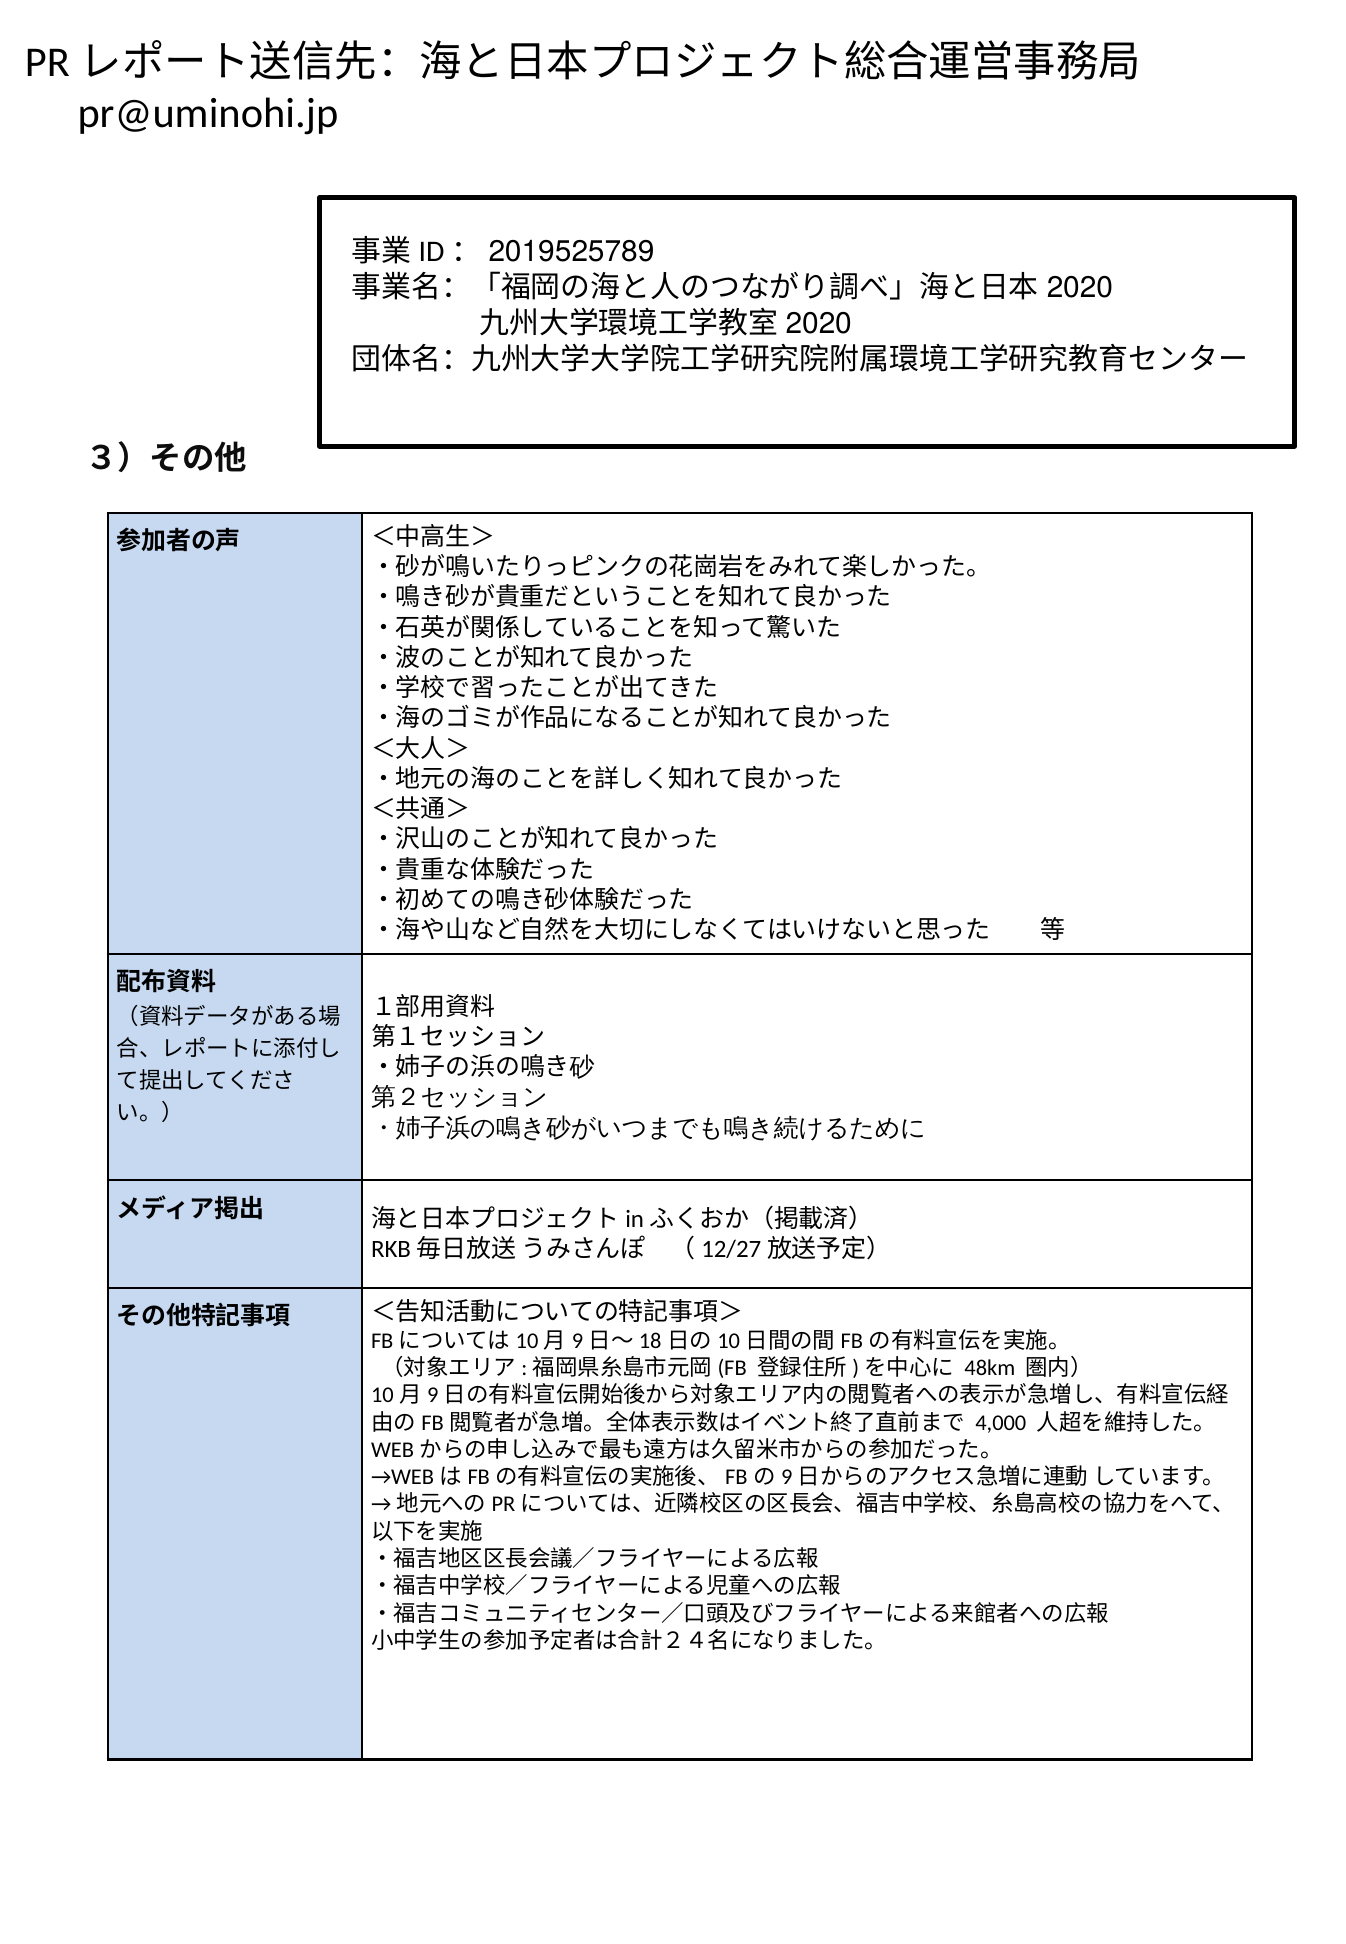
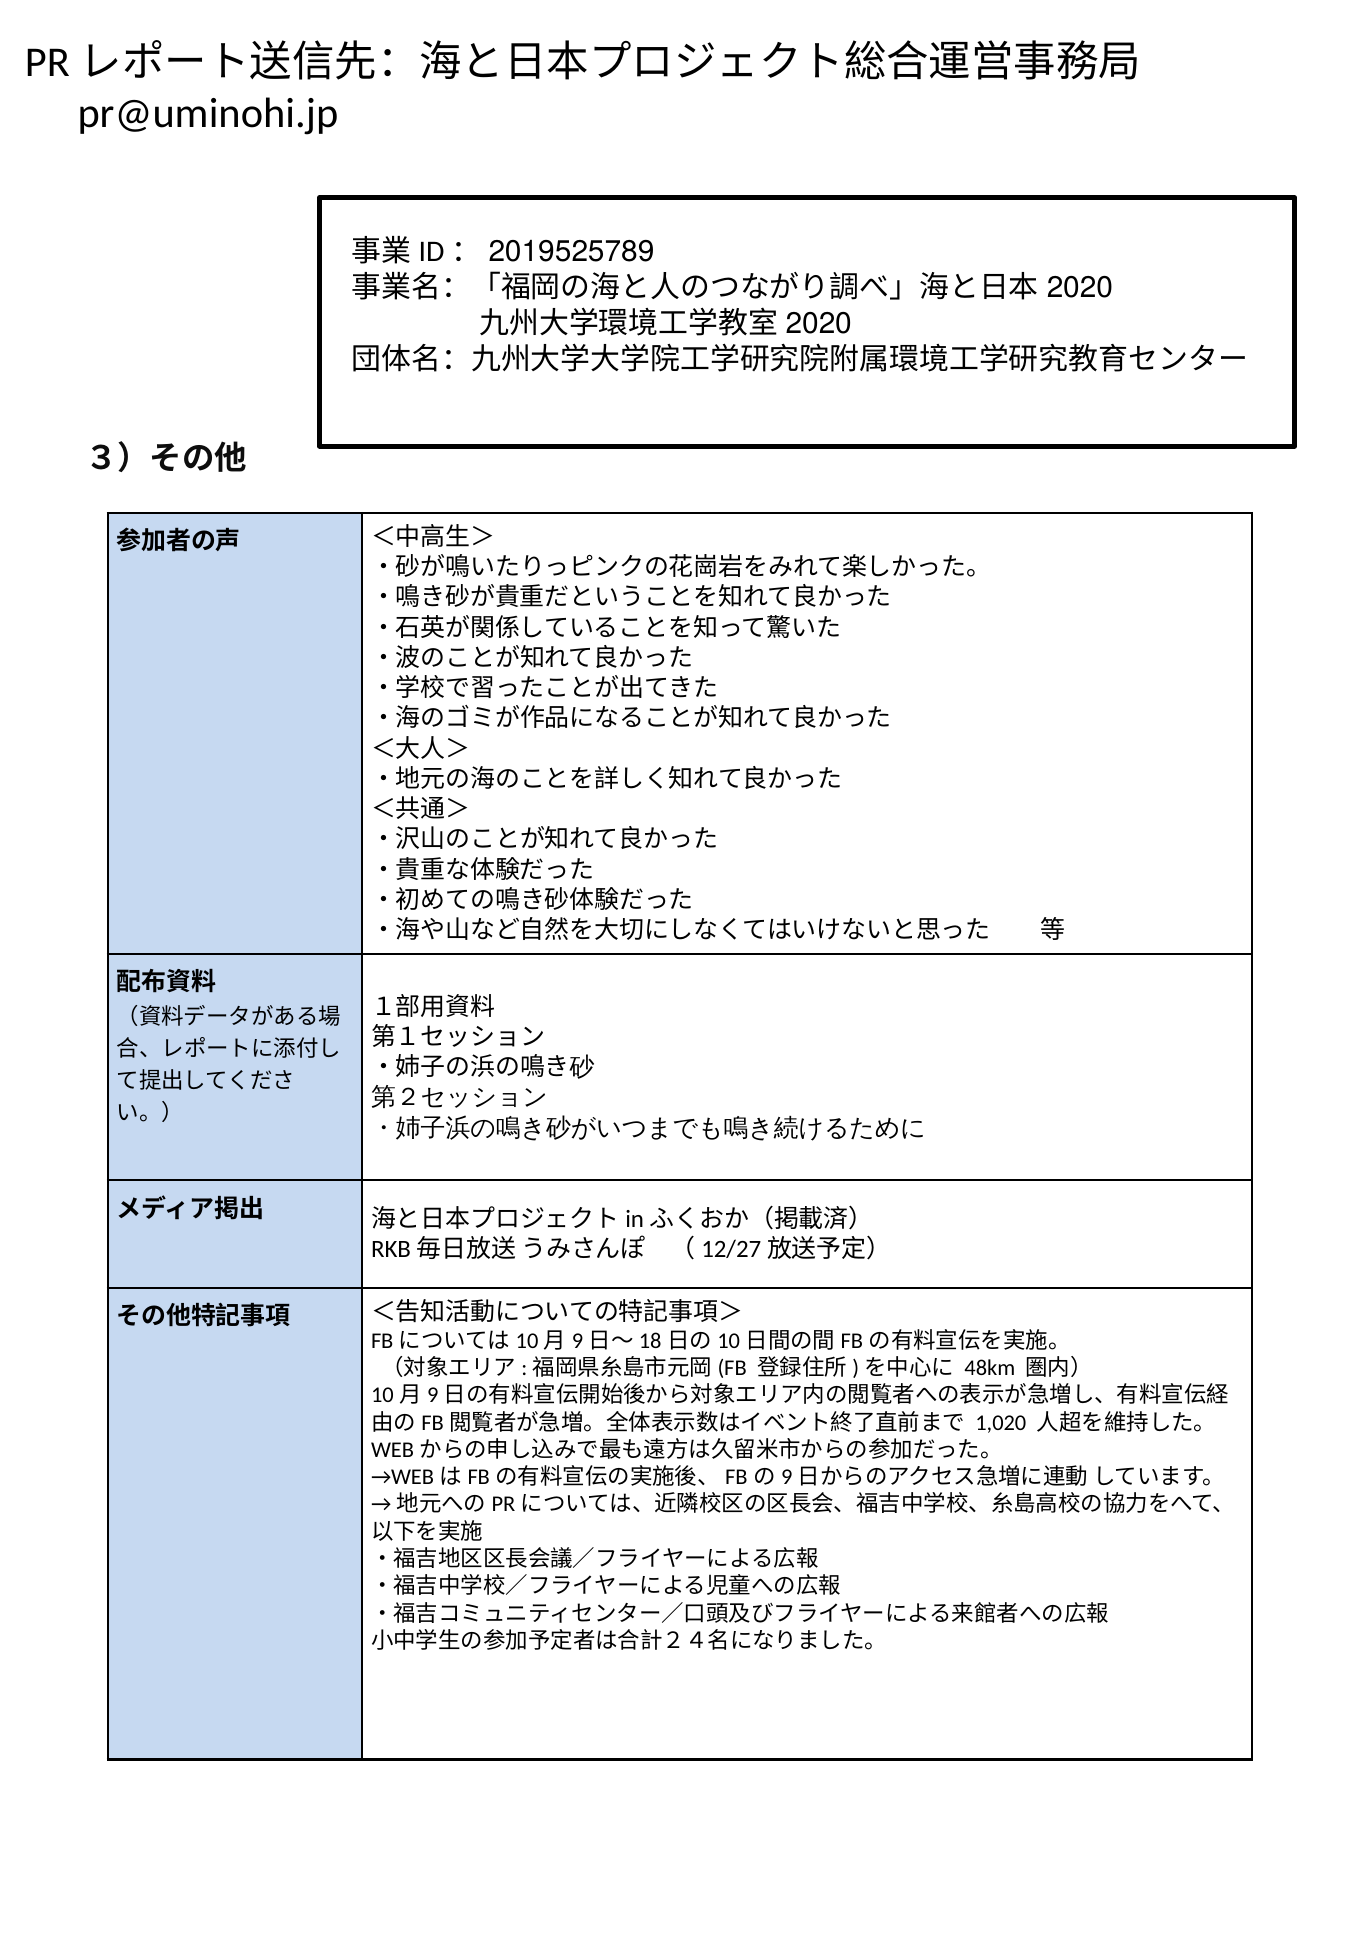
4,000: 4,000 -> 1,020
